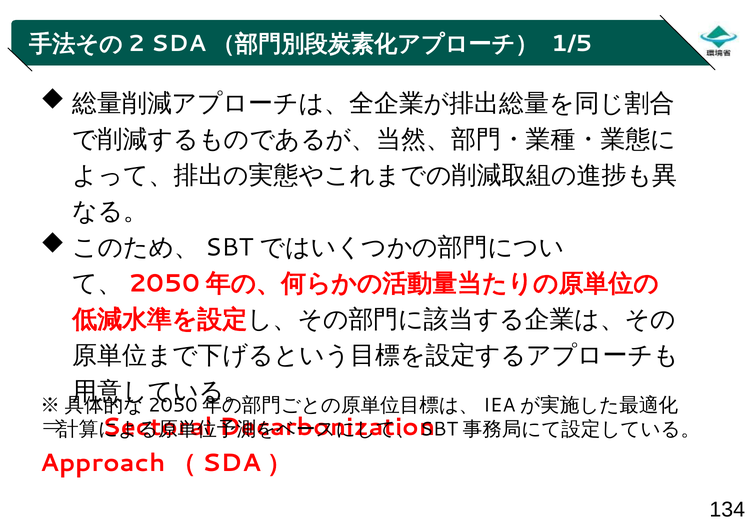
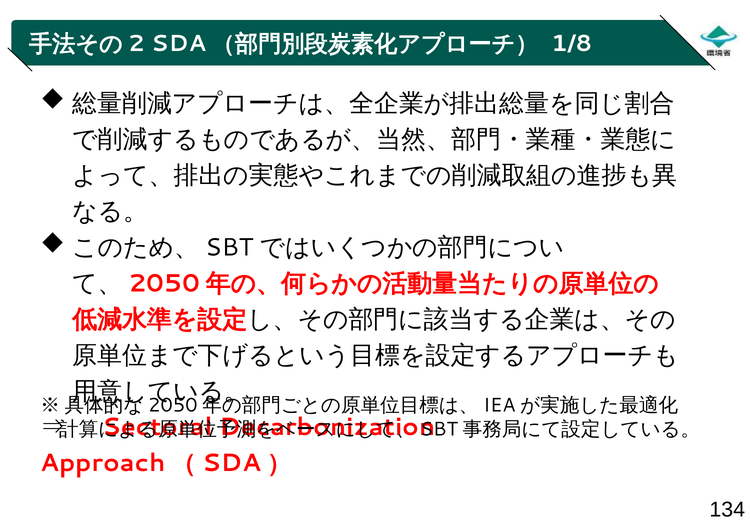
1/5: 1/5 -> 1/8
